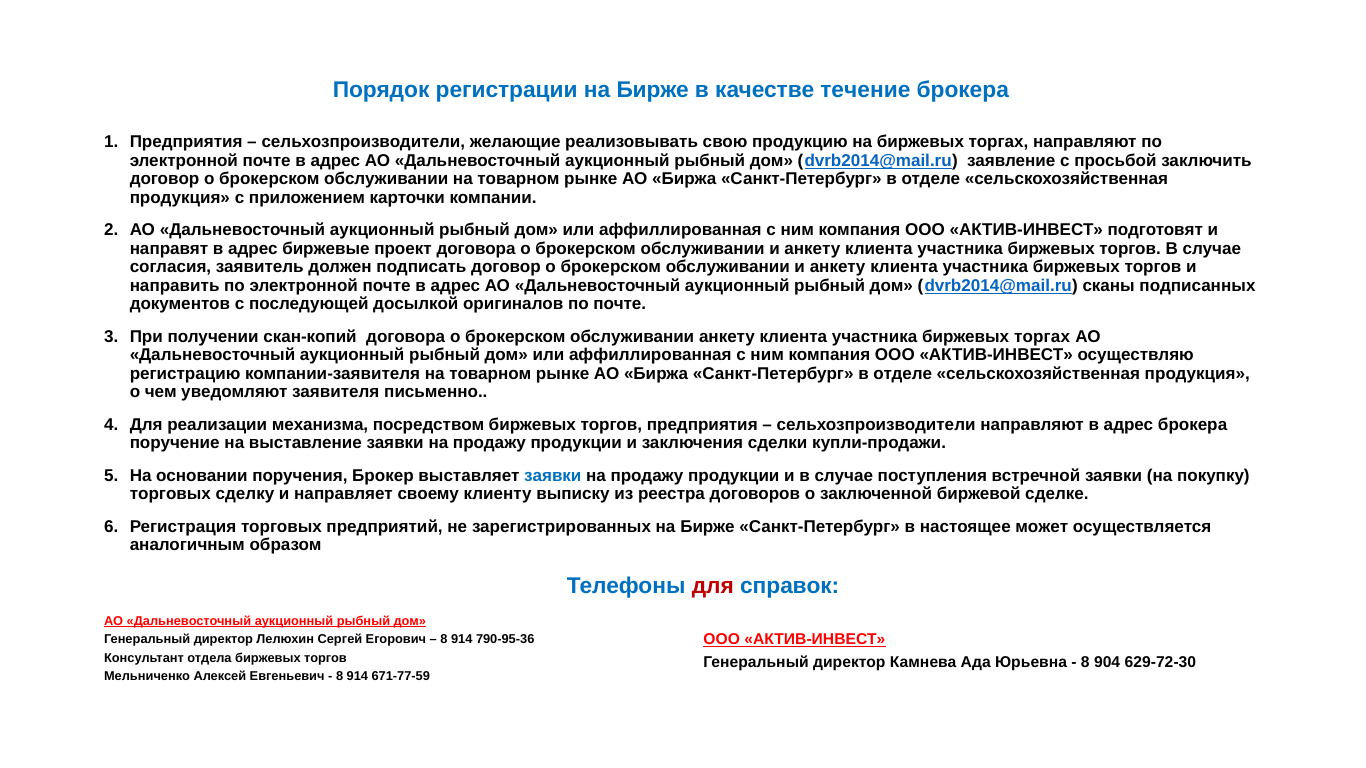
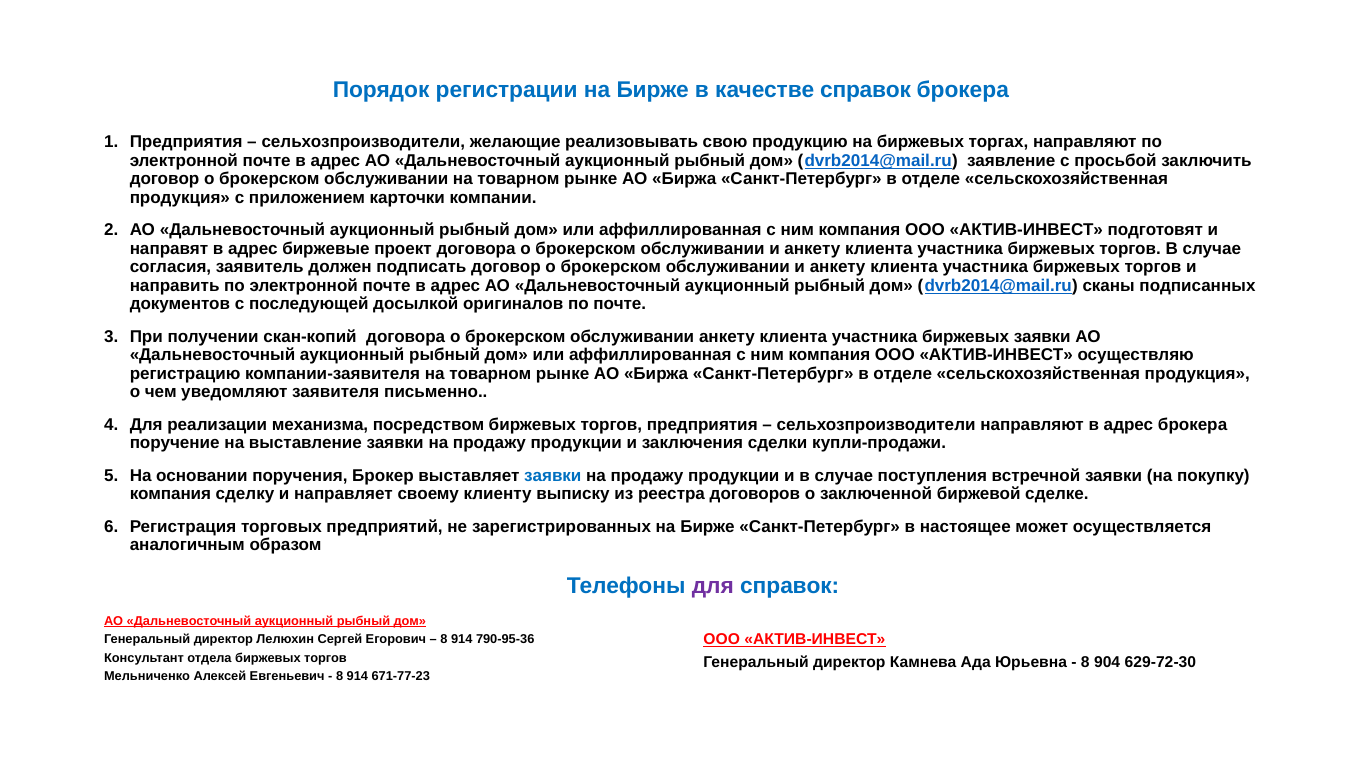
качестве течение: течение -> справок
участника биржевых торгах: торгах -> заявки
торговых at (170, 494): торговых -> компания
для at (713, 586) colour: red -> purple
671-77-59: 671-77-59 -> 671-77-23
